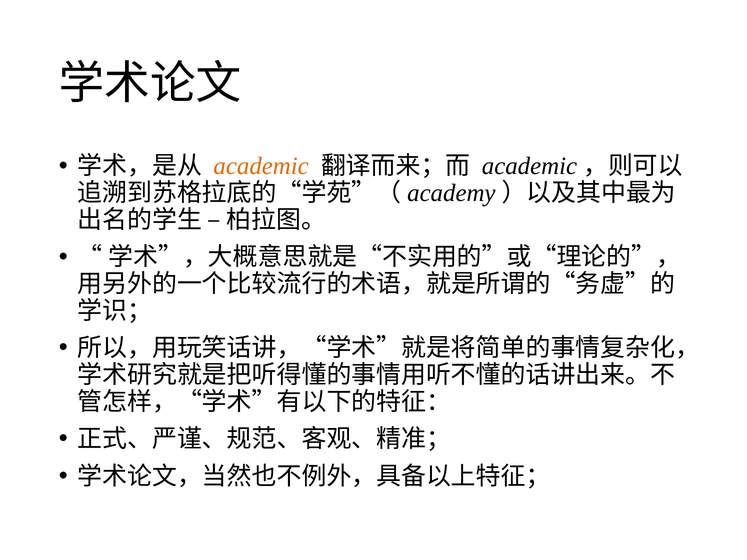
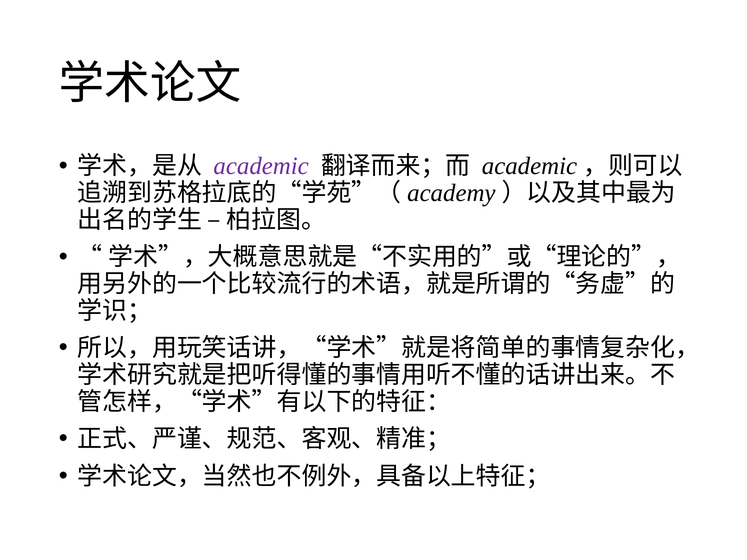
academic colour: orange -> purple
